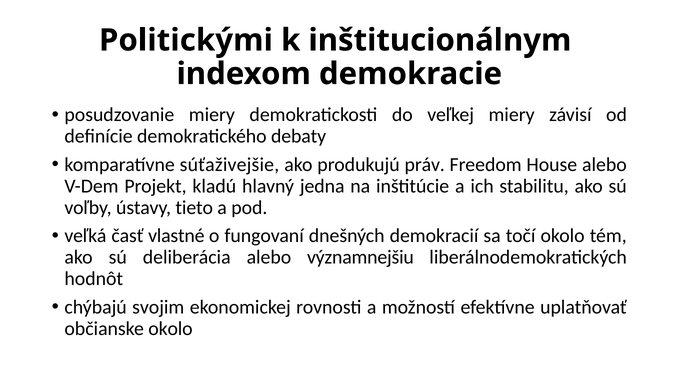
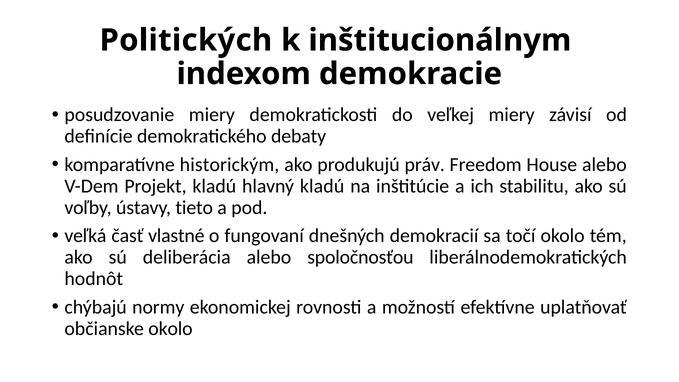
Politickými: Politickými -> Politických
súťaživejšie: súťaživejšie -> historickým
hlavný jedna: jedna -> kladú
významnejšiu: významnejšiu -> spoločnosťou
svojim: svojim -> normy
